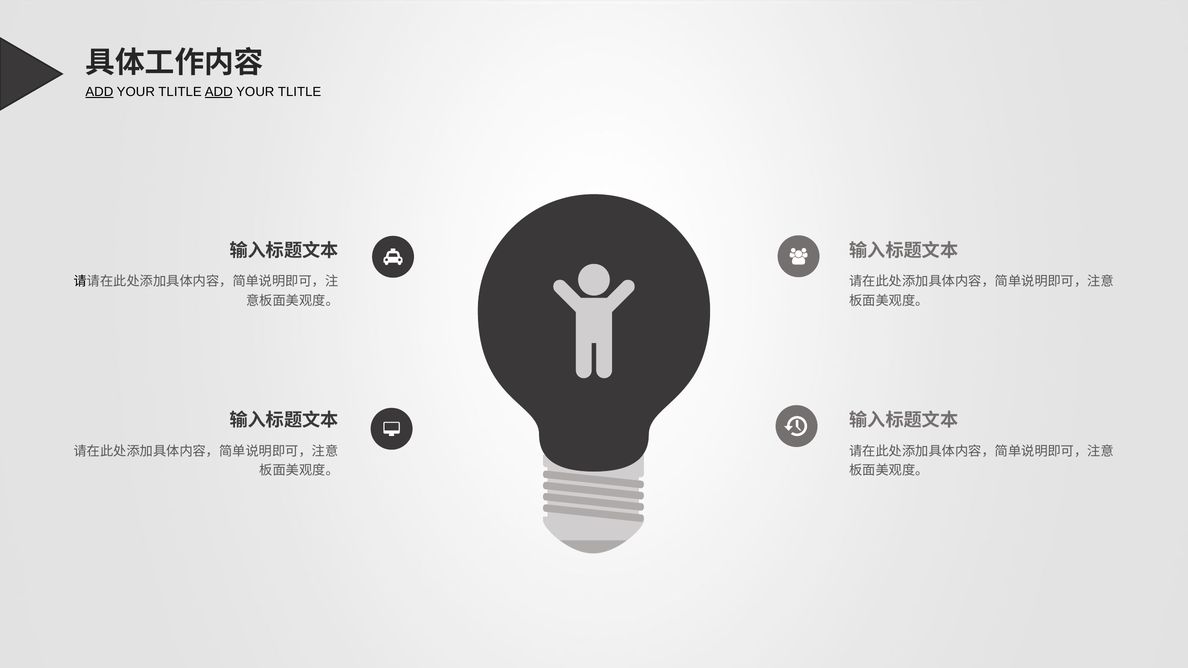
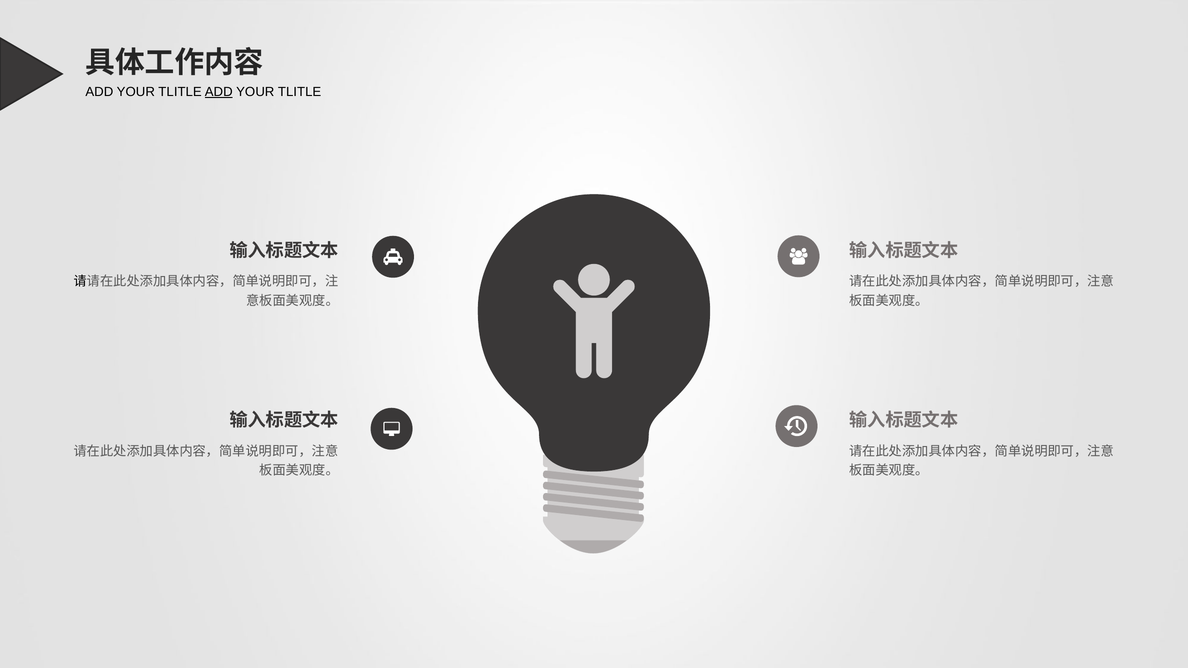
ADD at (99, 92) underline: present -> none
